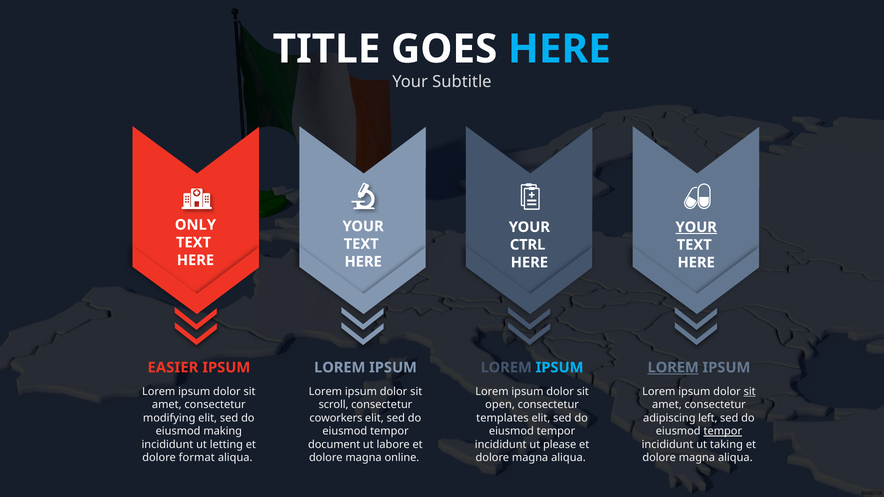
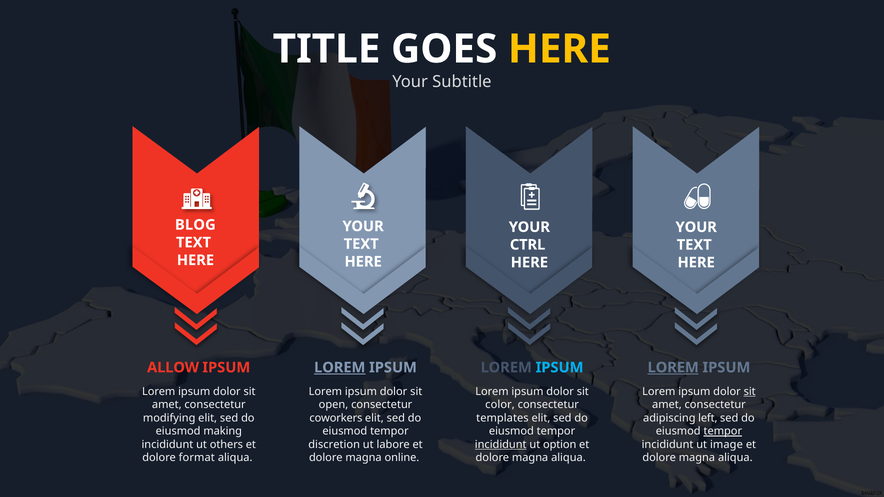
HERE at (559, 49) colour: light blue -> yellow
ONLY: ONLY -> BLOG
YOUR at (696, 227) underline: present -> none
EASIER: EASIER -> ALLOW
LOREM at (340, 368) underline: none -> present
scroll: scroll -> open
open: open -> color
letting: letting -> others
document: document -> discretion
incididunt at (501, 445) underline: none -> present
please: please -> option
taking: taking -> image
